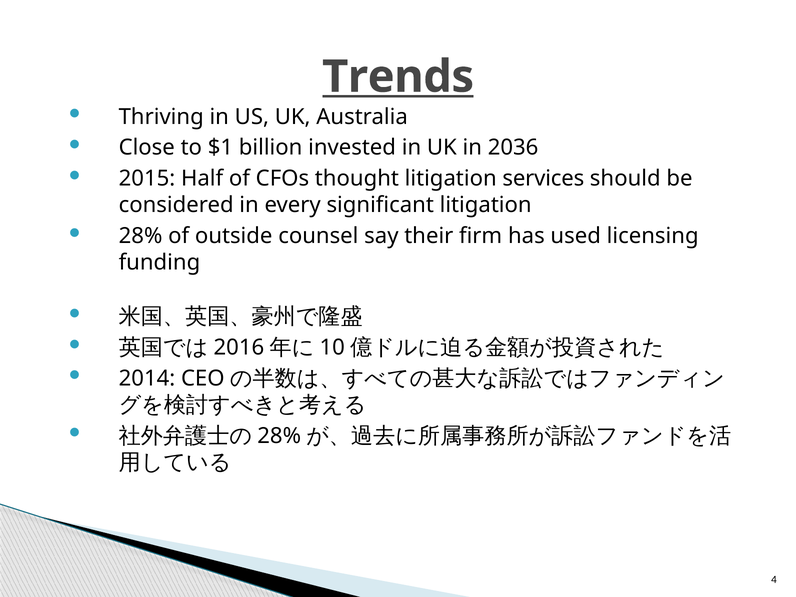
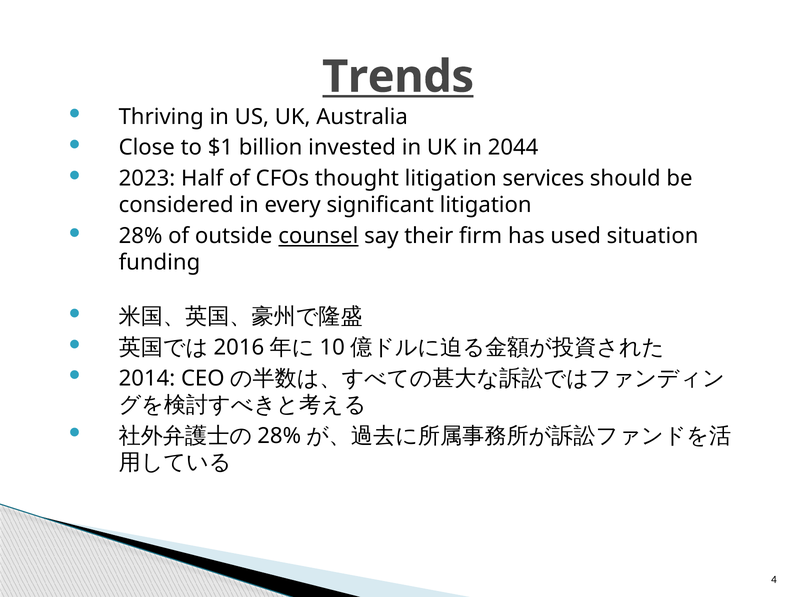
2036: 2036 -> 2044
2015: 2015 -> 2023
counsel underline: none -> present
licensing: licensing -> situation
